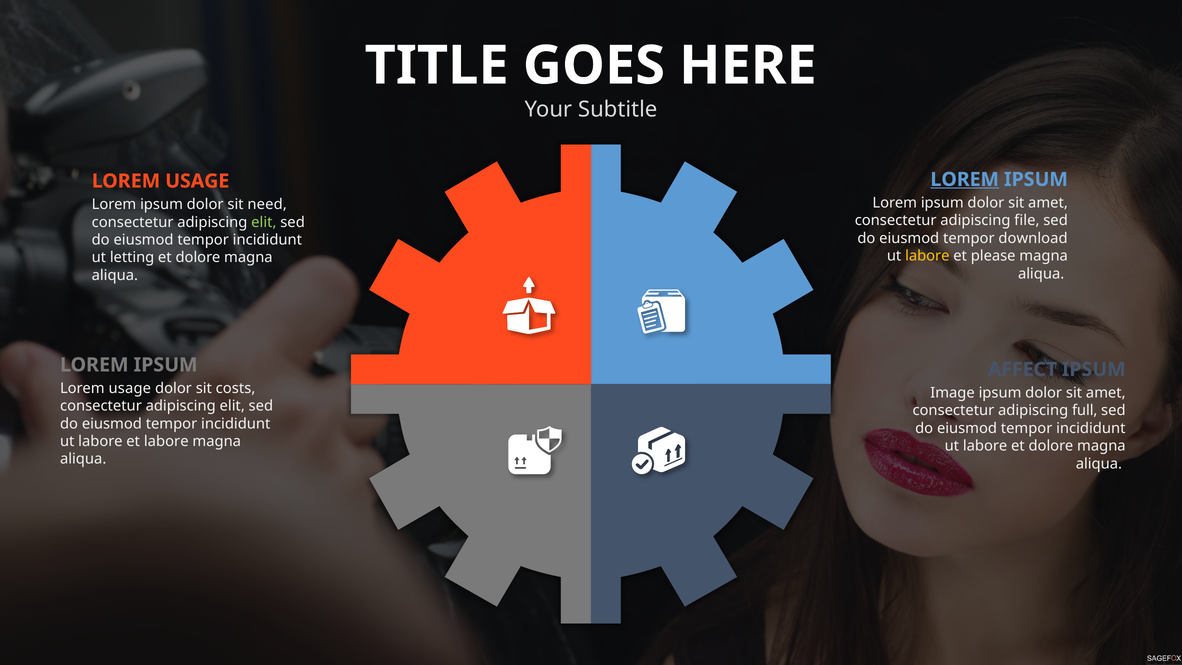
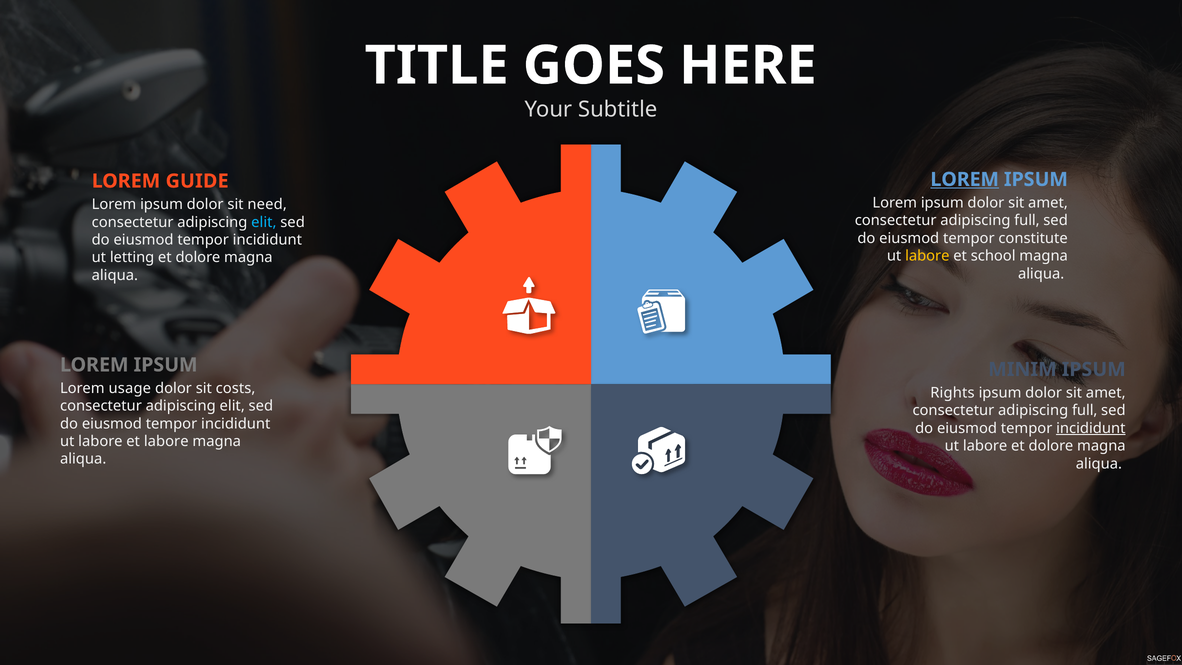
USAGE at (197, 181): USAGE -> GUIDE
file at (1027, 220): file -> full
elit at (264, 222) colour: light green -> light blue
download: download -> constitute
please: please -> school
AFFECT: AFFECT -> MINIM
Image: Image -> Rights
incididunt at (1091, 428) underline: none -> present
